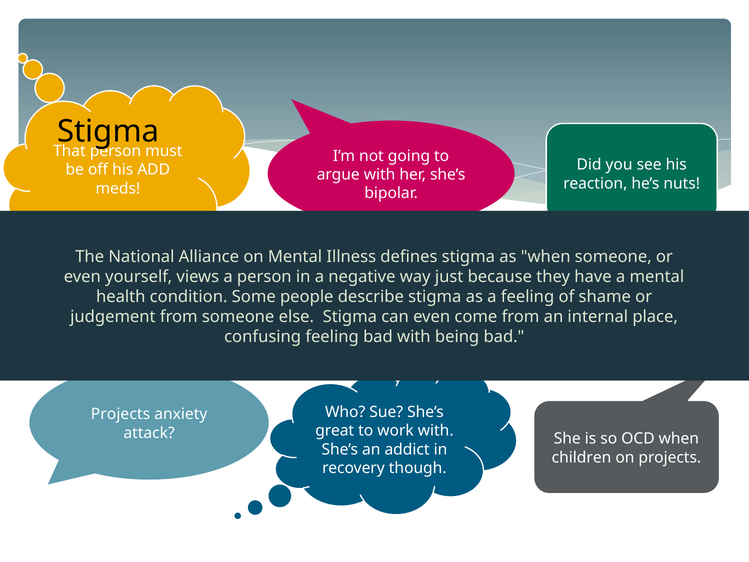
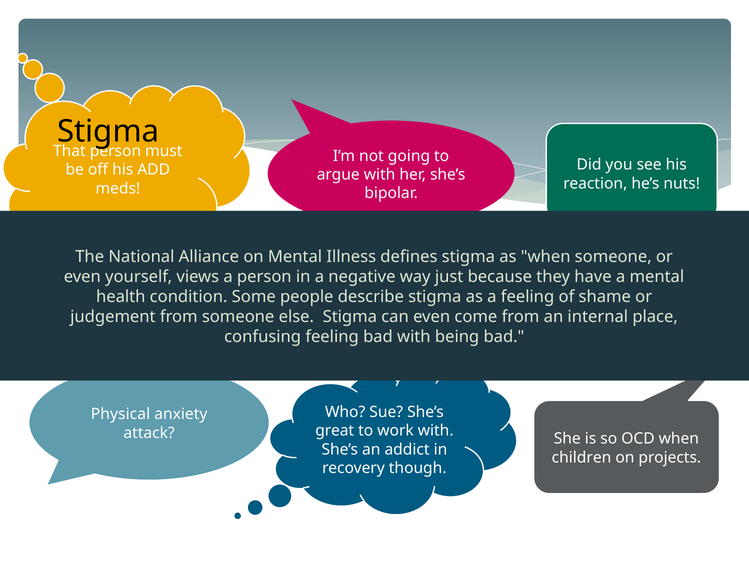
Projects at (120, 414): Projects -> Physical
